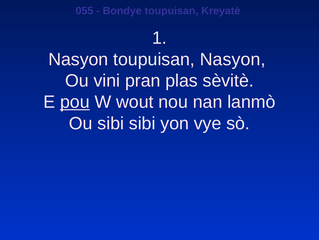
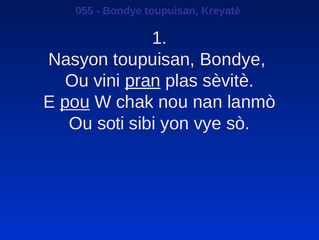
toupuisan Nasyon: Nasyon -> Bondye
pran underline: none -> present
wout: wout -> chak
Ou sibi: sibi -> soti
